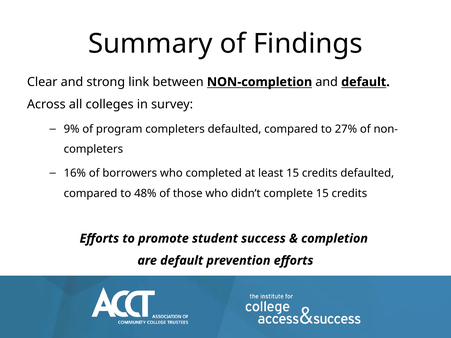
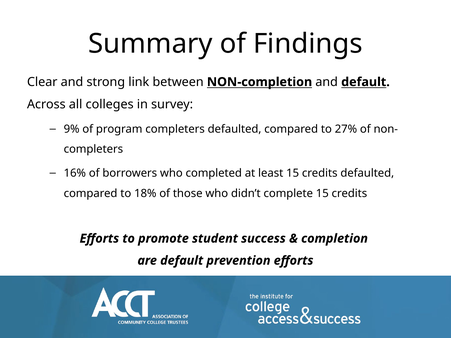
48%: 48% -> 18%
